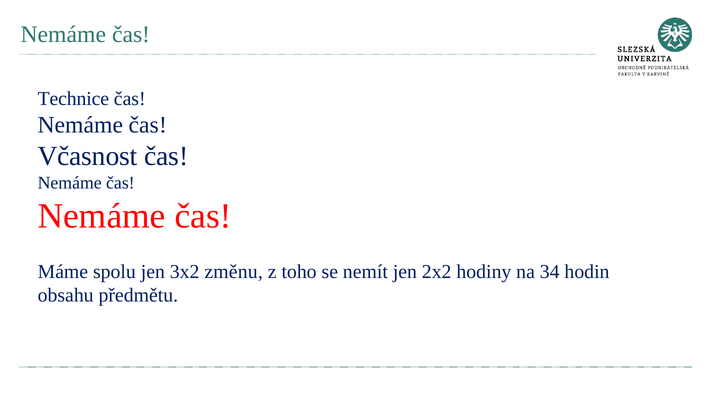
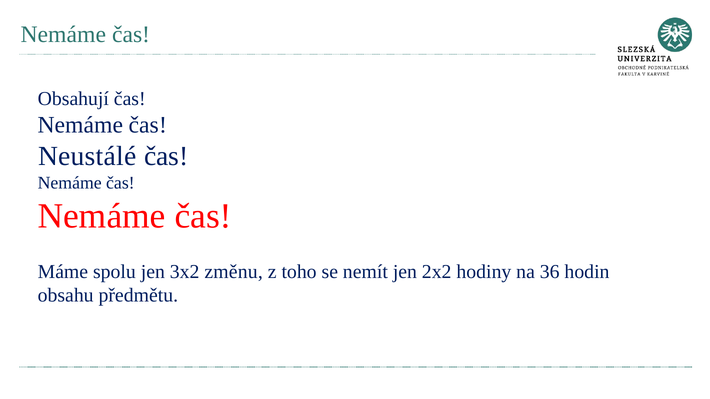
Technice: Technice -> Obsahují
Včasnost: Včasnost -> Neustálé
34: 34 -> 36
